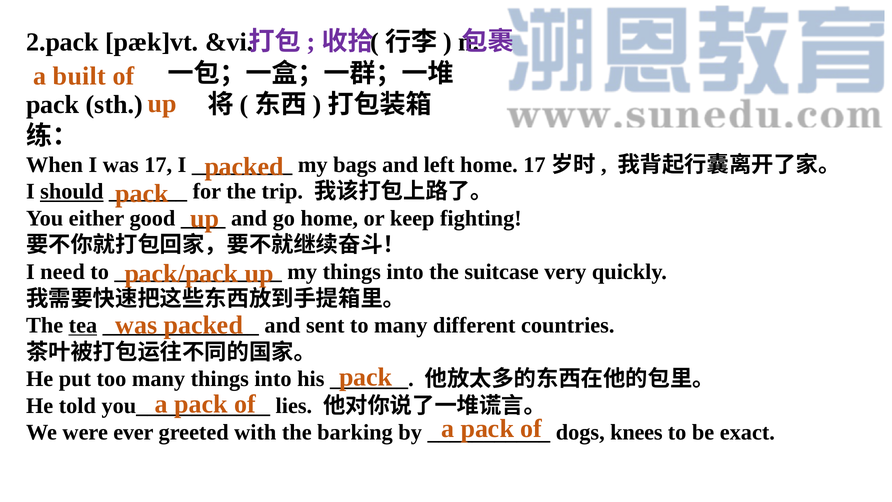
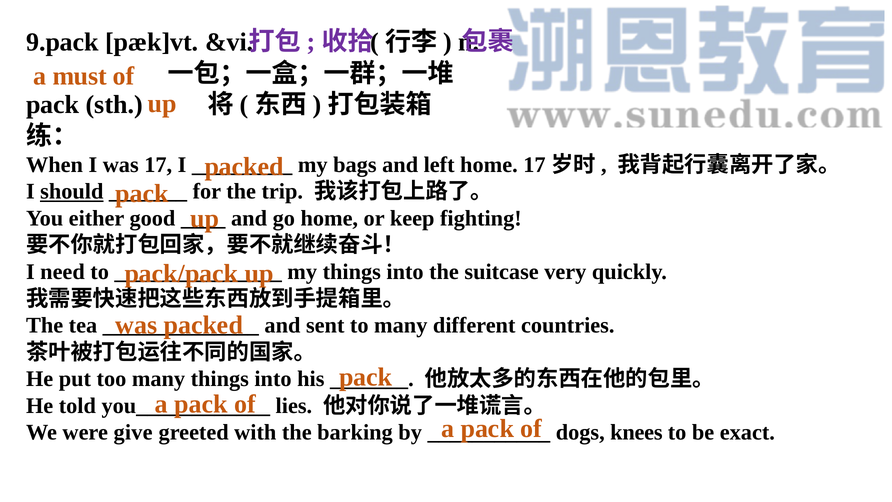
2.pack: 2.pack -> 9.pack
built: built -> must
tea underline: present -> none
ever: ever -> give
